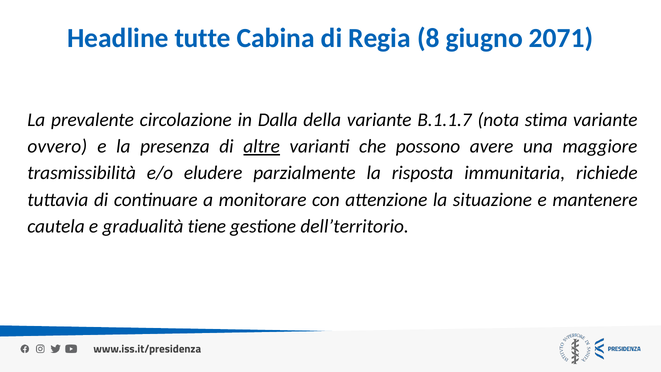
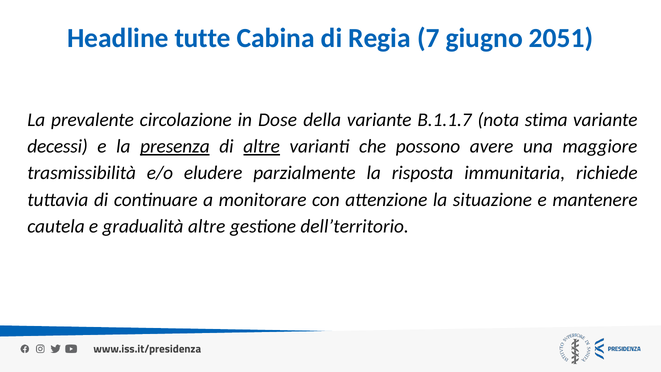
8: 8 -> 7
2071: 2071 -> 2051
Dalla: Dalla -> Dose
ovvero: ovvero -> decessi
presenza underline: none -> present
gradualità tiene: tiene -> altre
